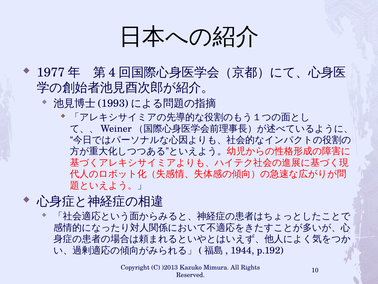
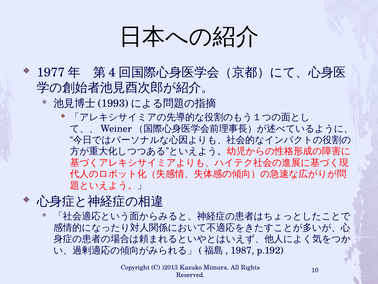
1944: 1944 -> 1987
